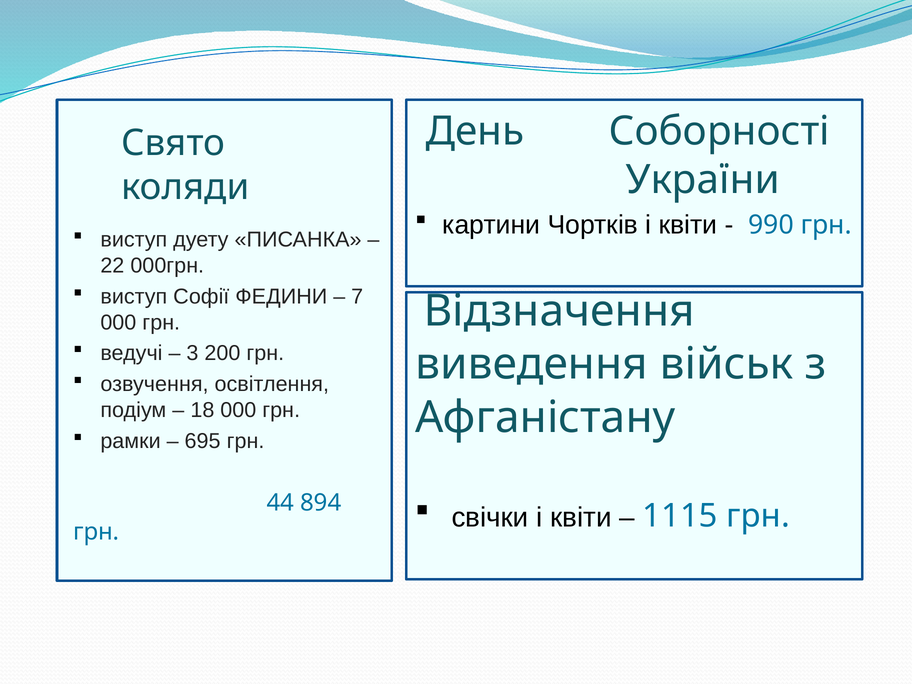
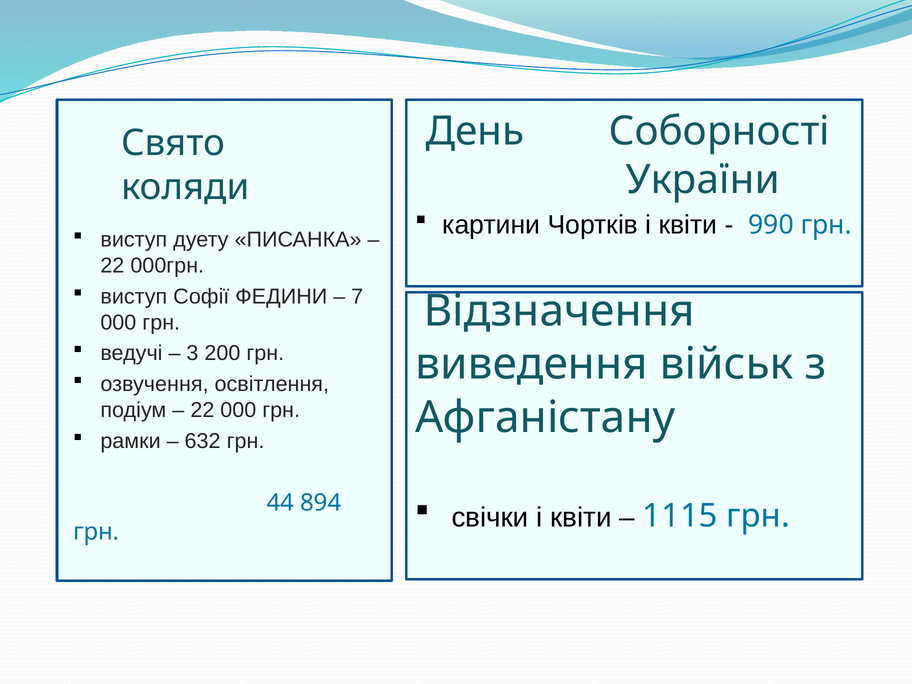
18 at (202, 410): 18 -> 22
695: 695 -> 632
